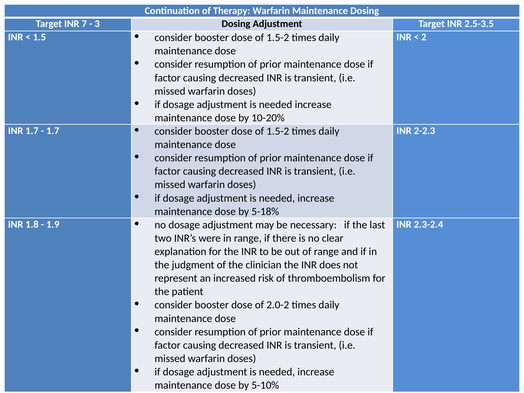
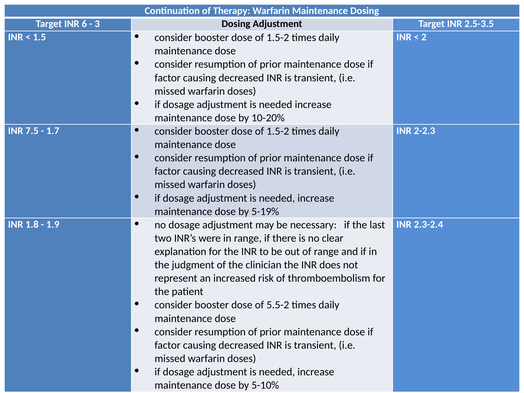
7: 7 -> 6
INR 1.7: 1.7 -> 7.5
5-18%: 5-18% -> 5-19%
2.0-2: 2.0-2 -> 5.5-2
